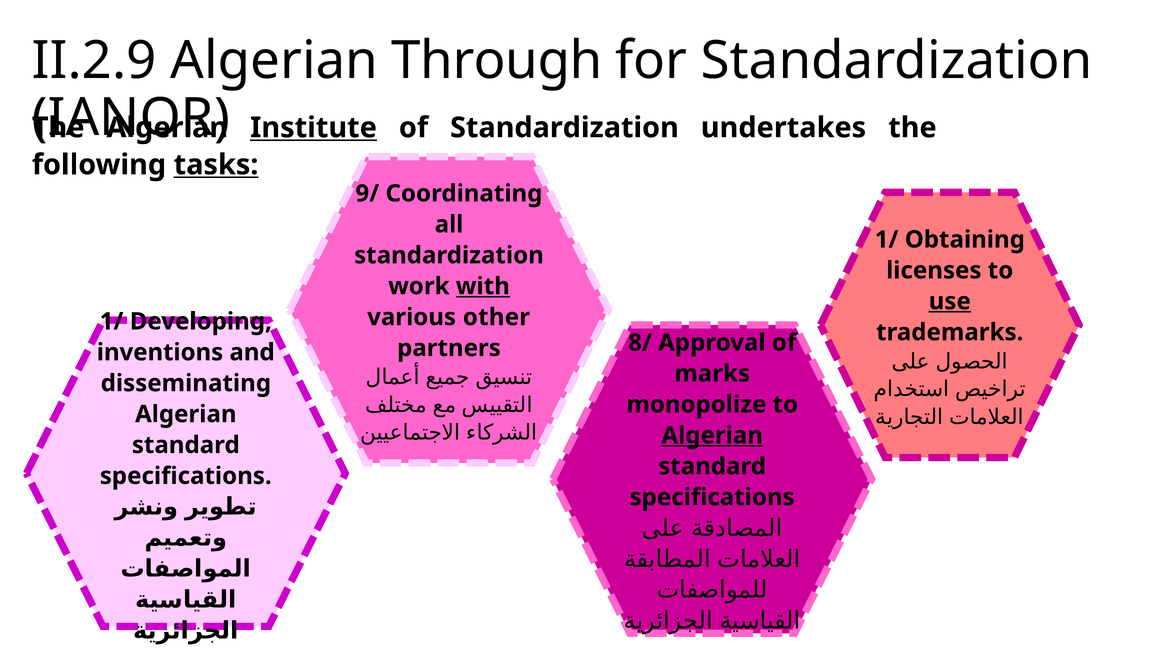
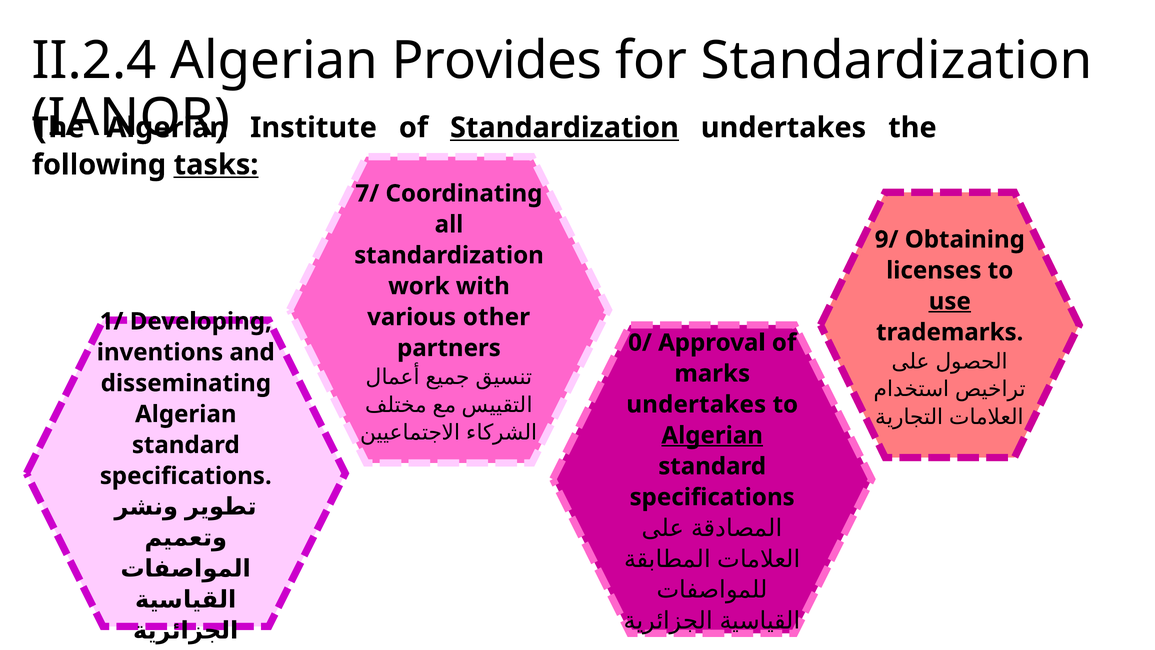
II.2.9: II.2.9 -> II.2.4
Through: Through -> Provides
Institute underline: present -> none
Standardization at (564, 128) underline: none -> present
9/: 9/ -> 7/
1/ at (887, 239): 1/ -> 9/
with underline: present -> none
8/: 8/ -> 0/
monopolize at (696, 404): monopolize -> undertakes
